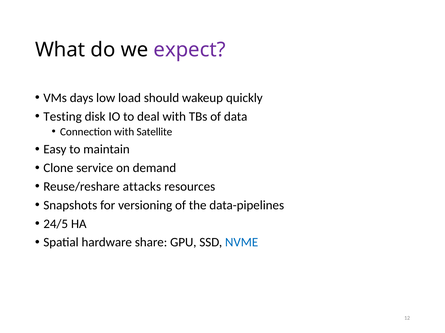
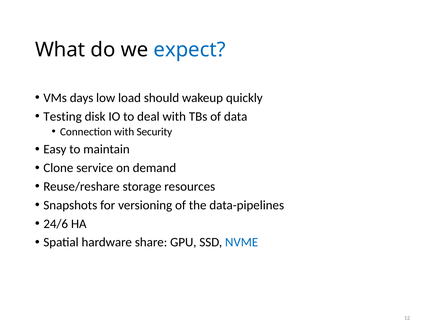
expect colour: purple -> blue
Satellite: Satellite -> Security
attacks: attacks -> storage
24/5: 24/5 -> 24/6
